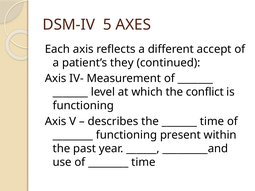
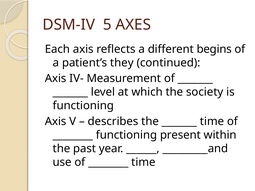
accept: accept -> begins
conflict: conflict -> society
